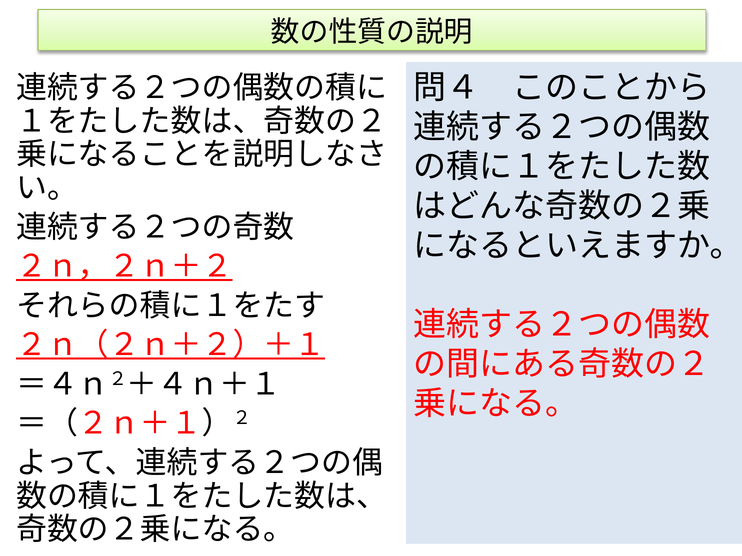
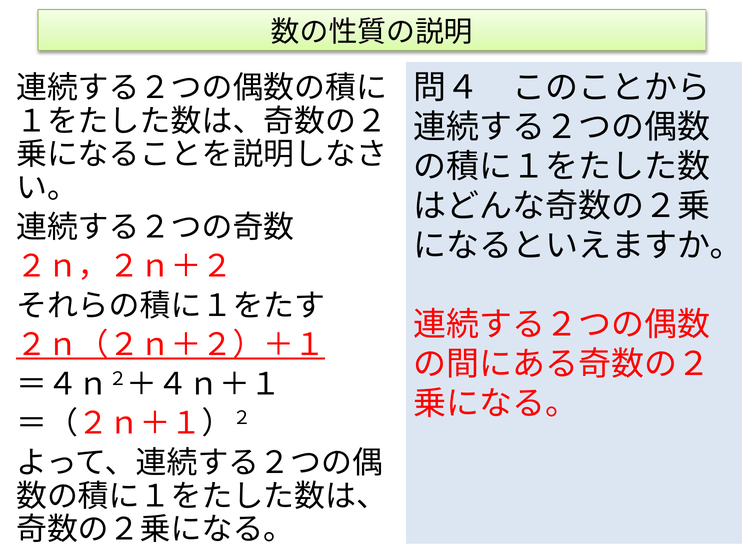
２ｎ，２ｎ＋２ underline: present -> none
